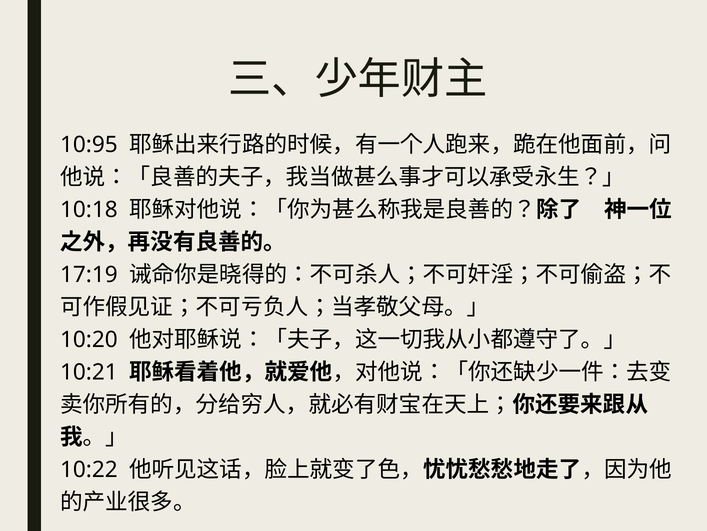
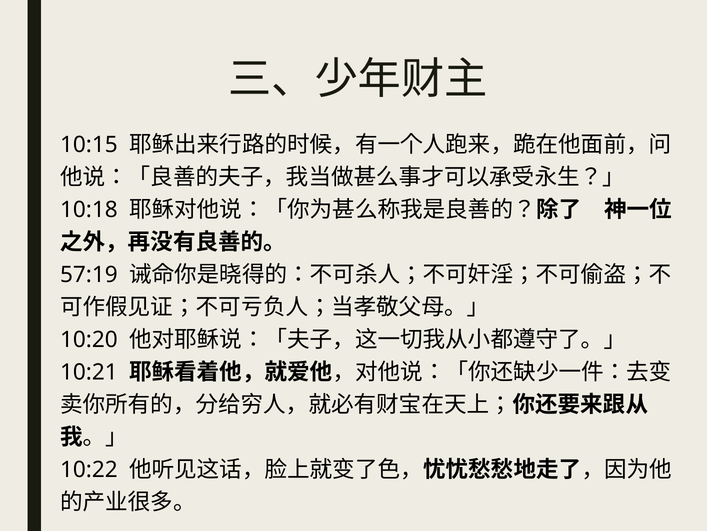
10:95: 10:95 -> 10:15
17:19: 17:19 -> 57:19
